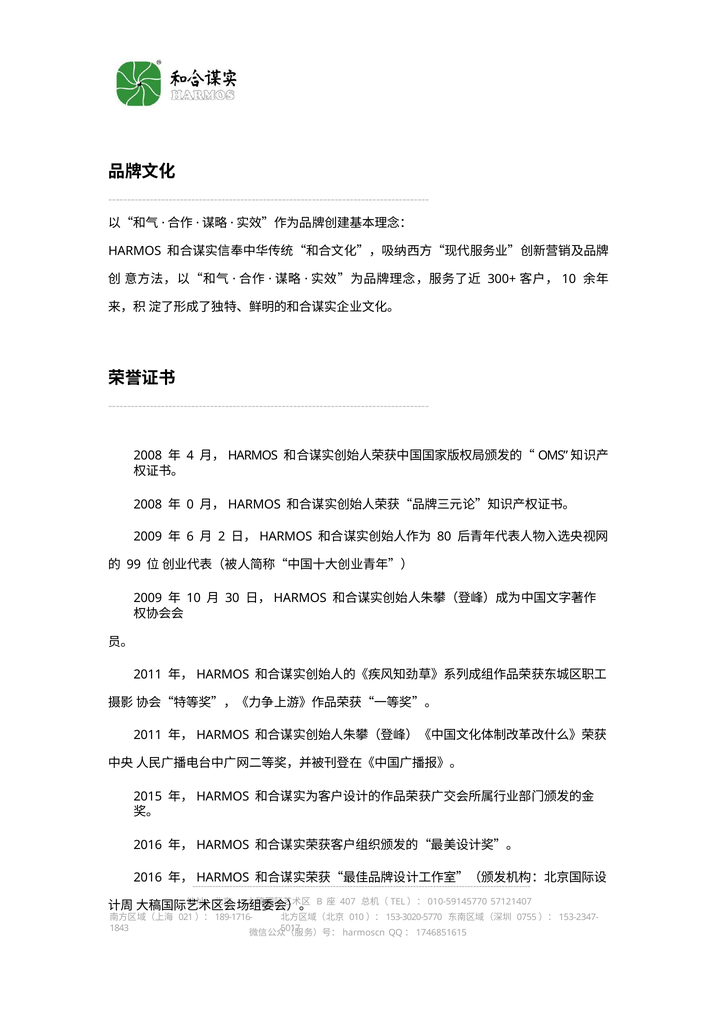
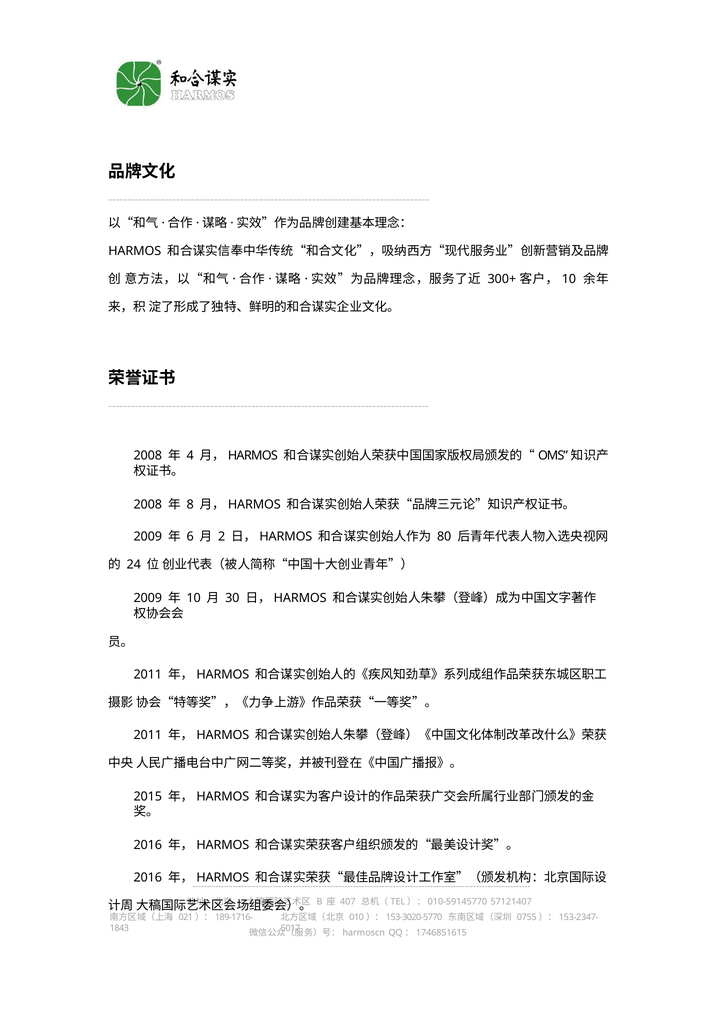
0: 0 -> 8
99: 99 -> 24
